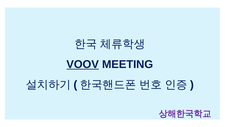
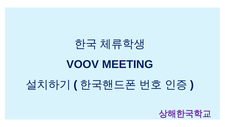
VOOV underline: present -> none
